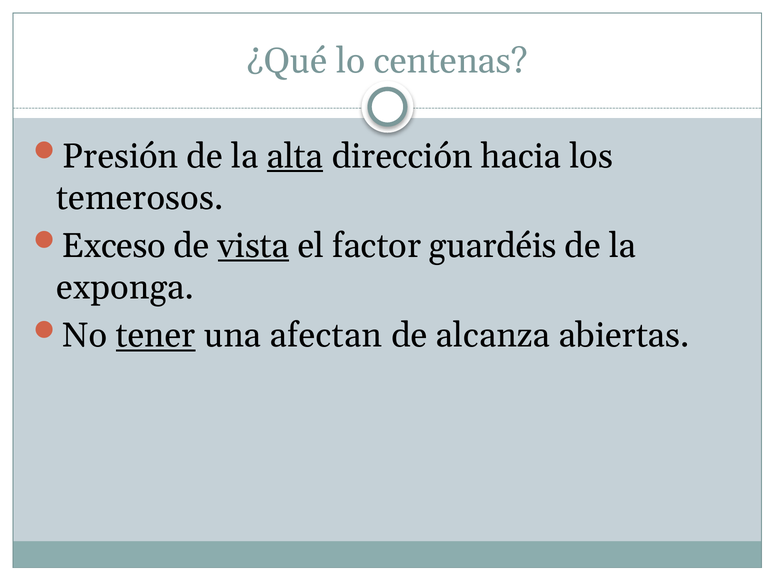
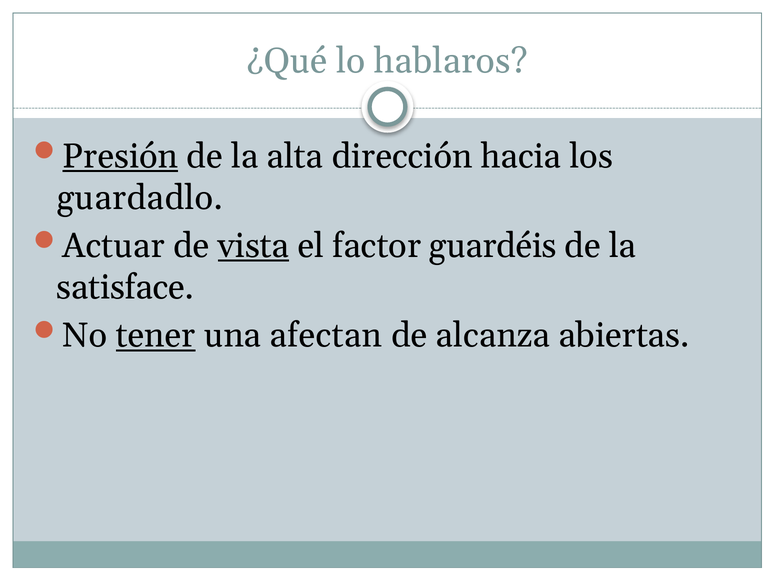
centenas: centenas -> hablaros
Presión underline: none -> present
alta underline: present -> none
temerosos: temerosos -> guardadlo
Exceso: Exceso -> Actuar
exponga: exponga -> satisface
